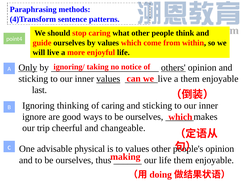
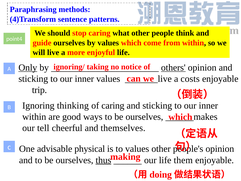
values at (108, 79) underline: present -> none
a them: them -> costs
last: last -> trip
ignore at (34, 117): ignore -> within
trip: trip -> tell
changeable: changeable -> themselves
thus underline: none -> present
